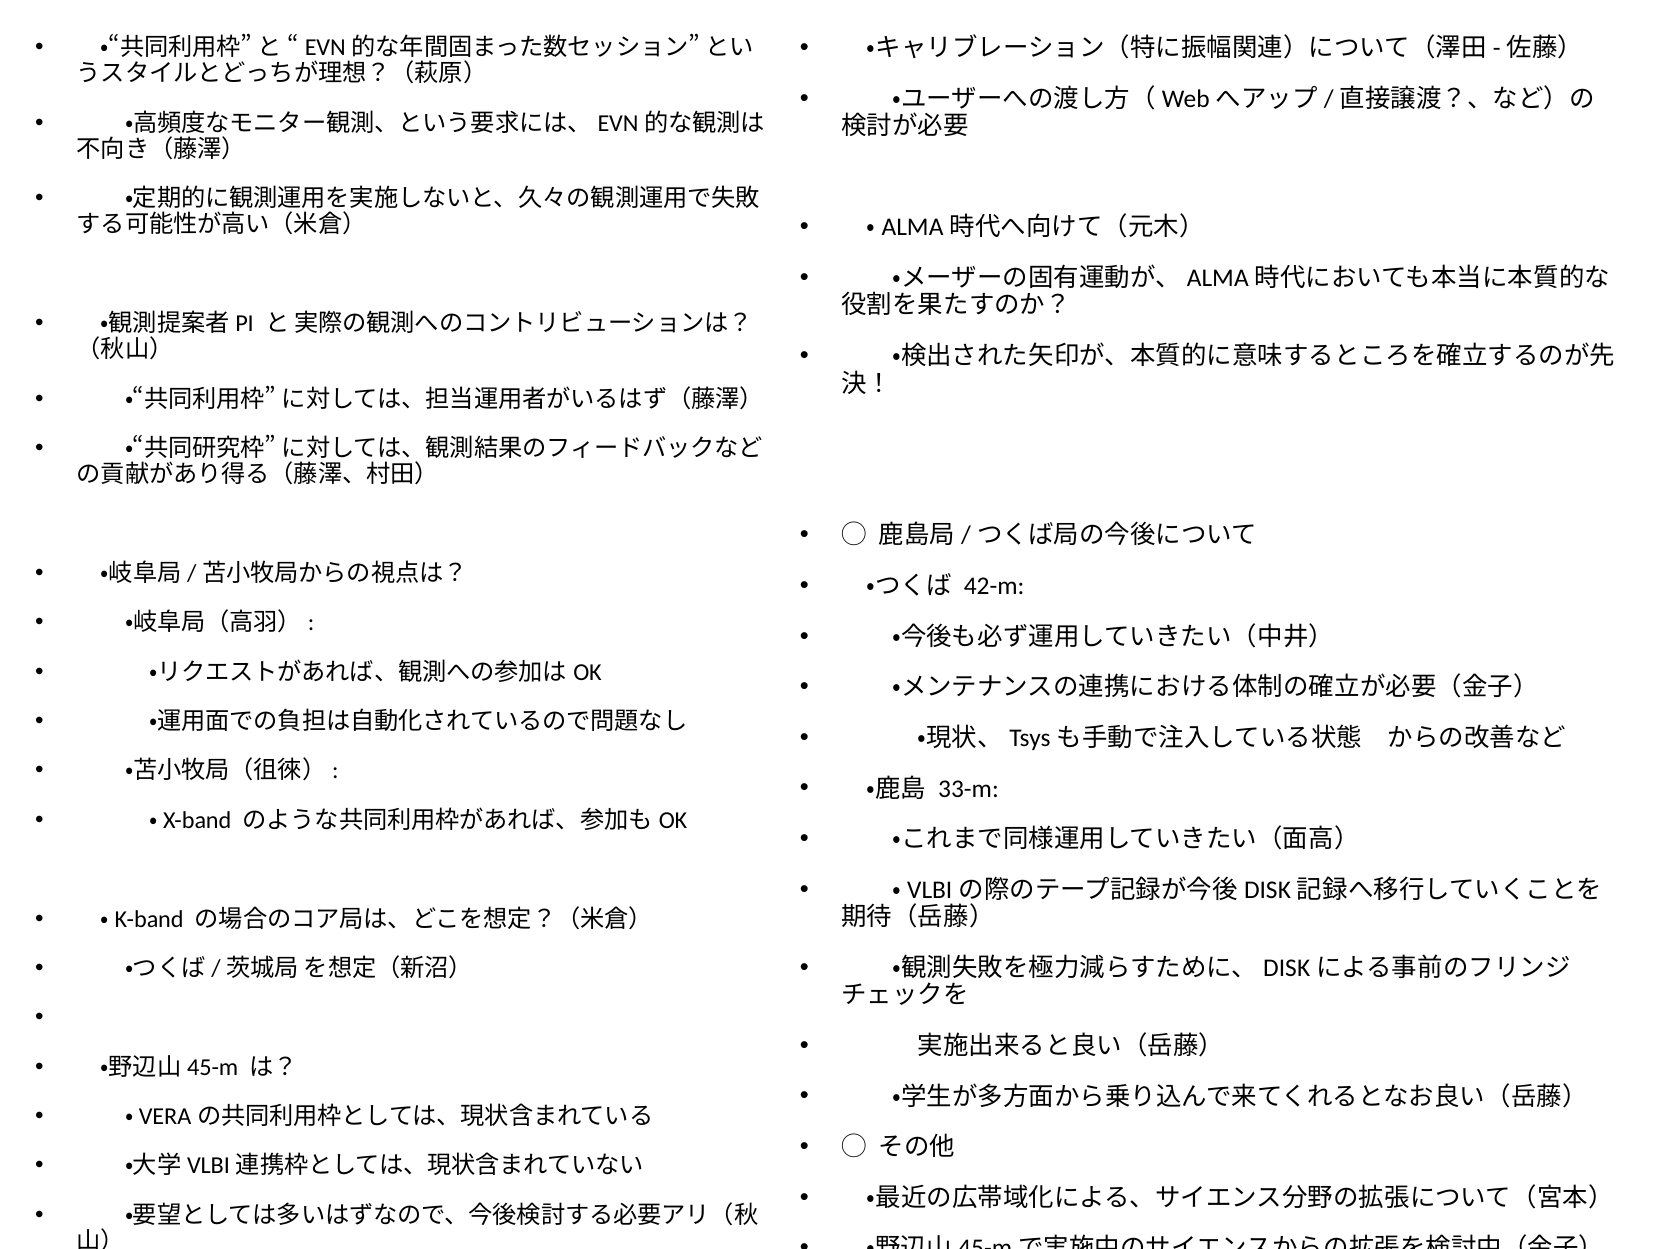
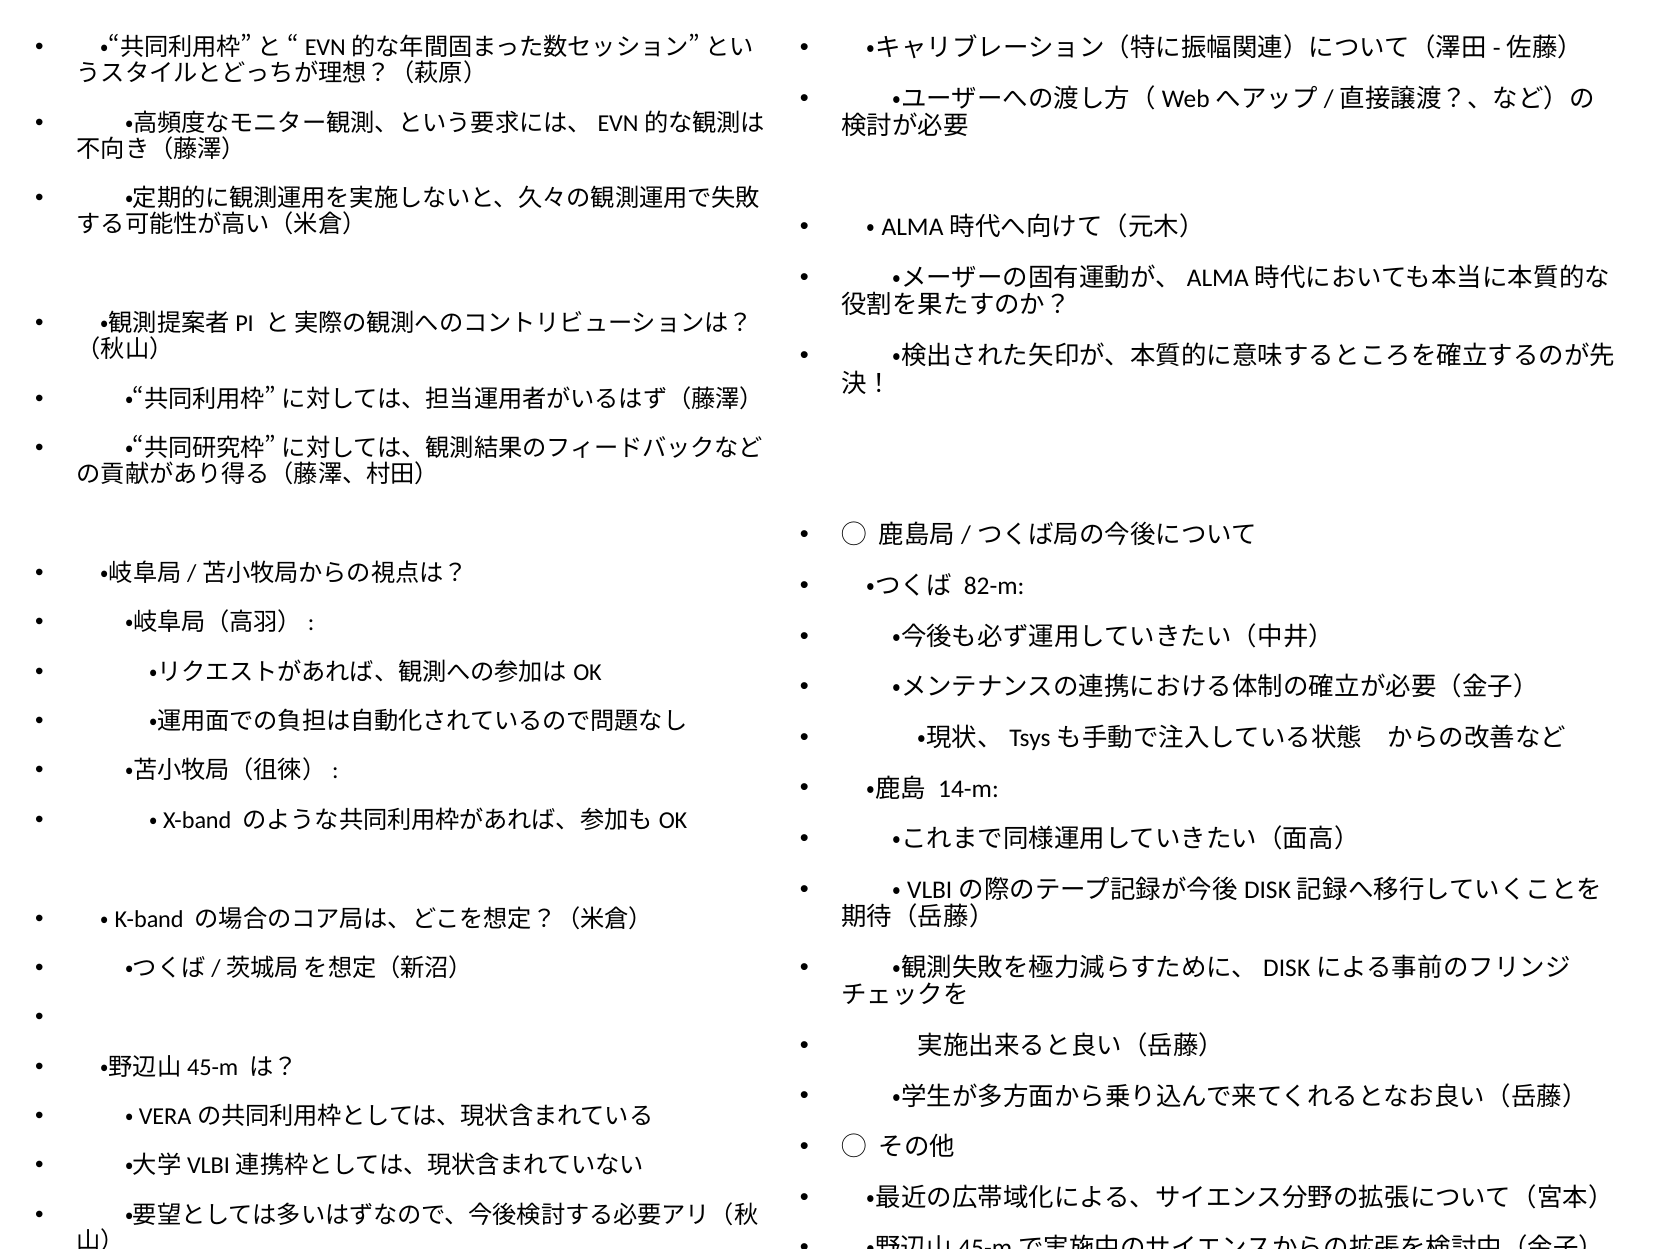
42-m: 42-m -> 82-m
33-m: 33-m -> 14-m
